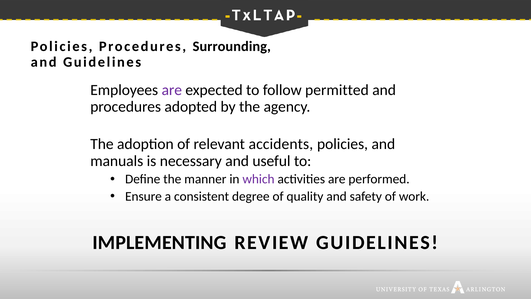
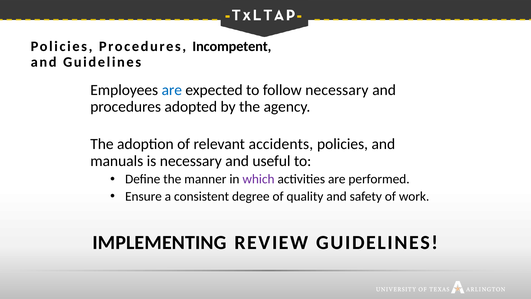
Surrounding: Surrounding -> Incompetent
are at (172, 90) colour: purple -> blue
follow permitted: permitted -> necessary
